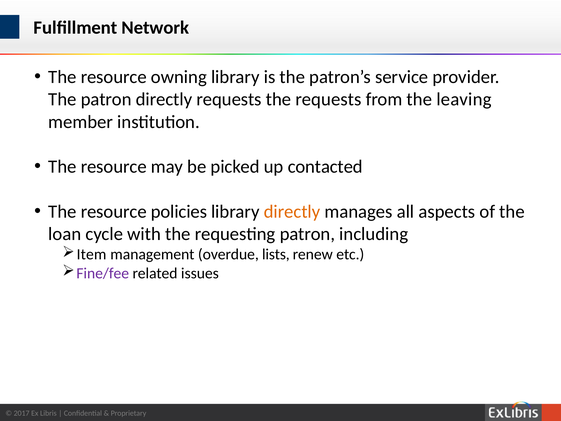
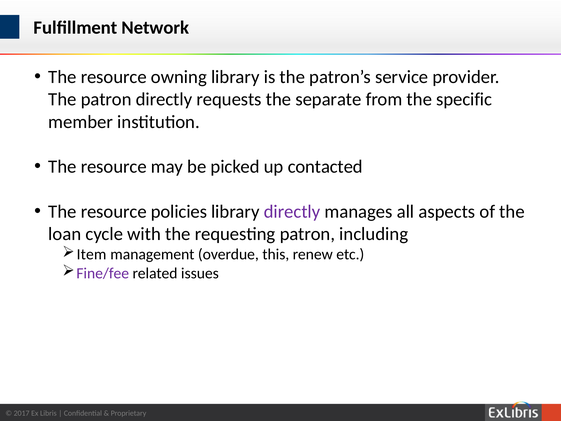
the requests: requests -> separate
leaving: leaving -> specific
directly at (292, 212) colour: orange -> purple
lists: lists -> this
